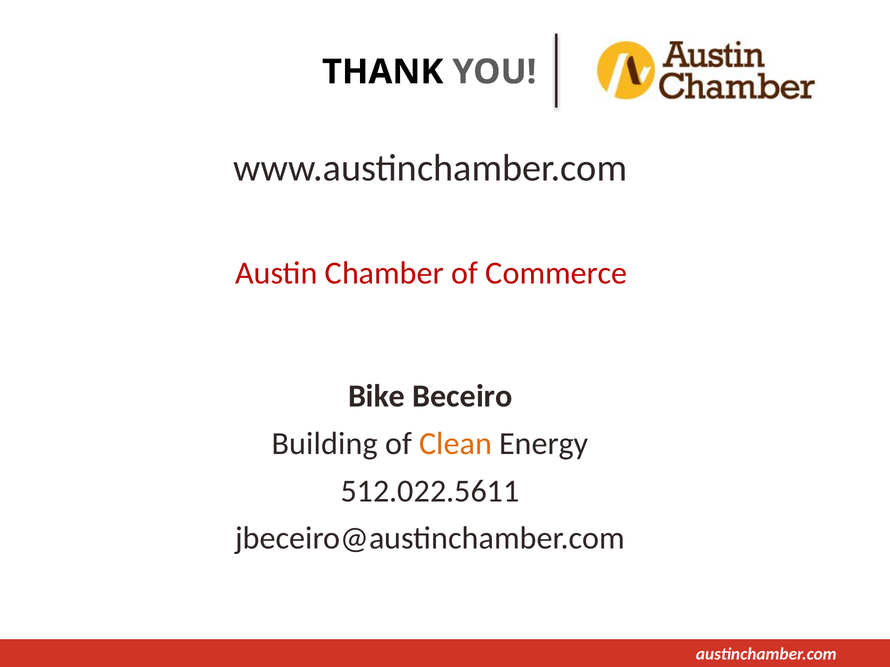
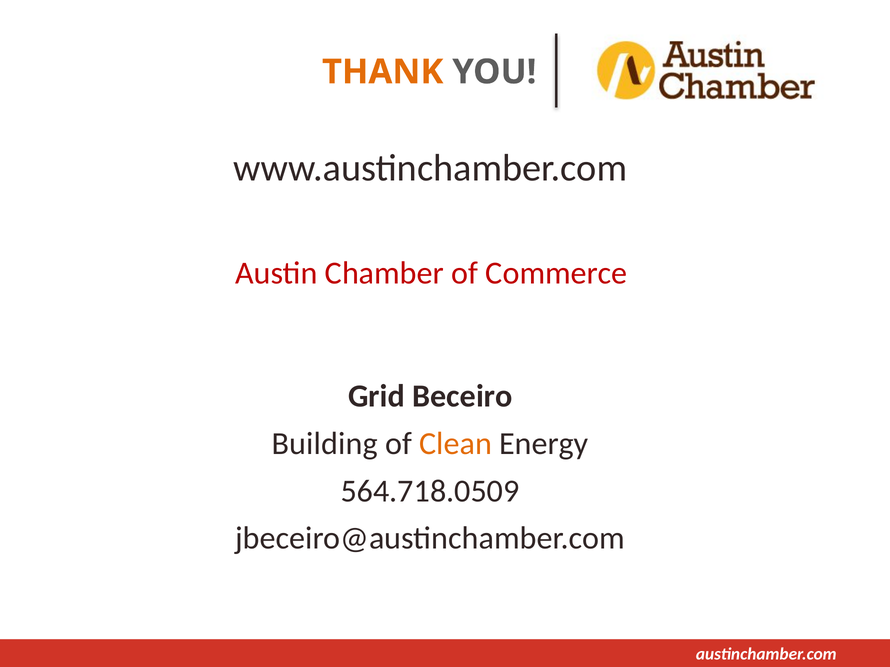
THANK colour: black -> orange
Bike: Bike -> Grid
512.022.5611: 512.022.5611 -> 564.718.0509
